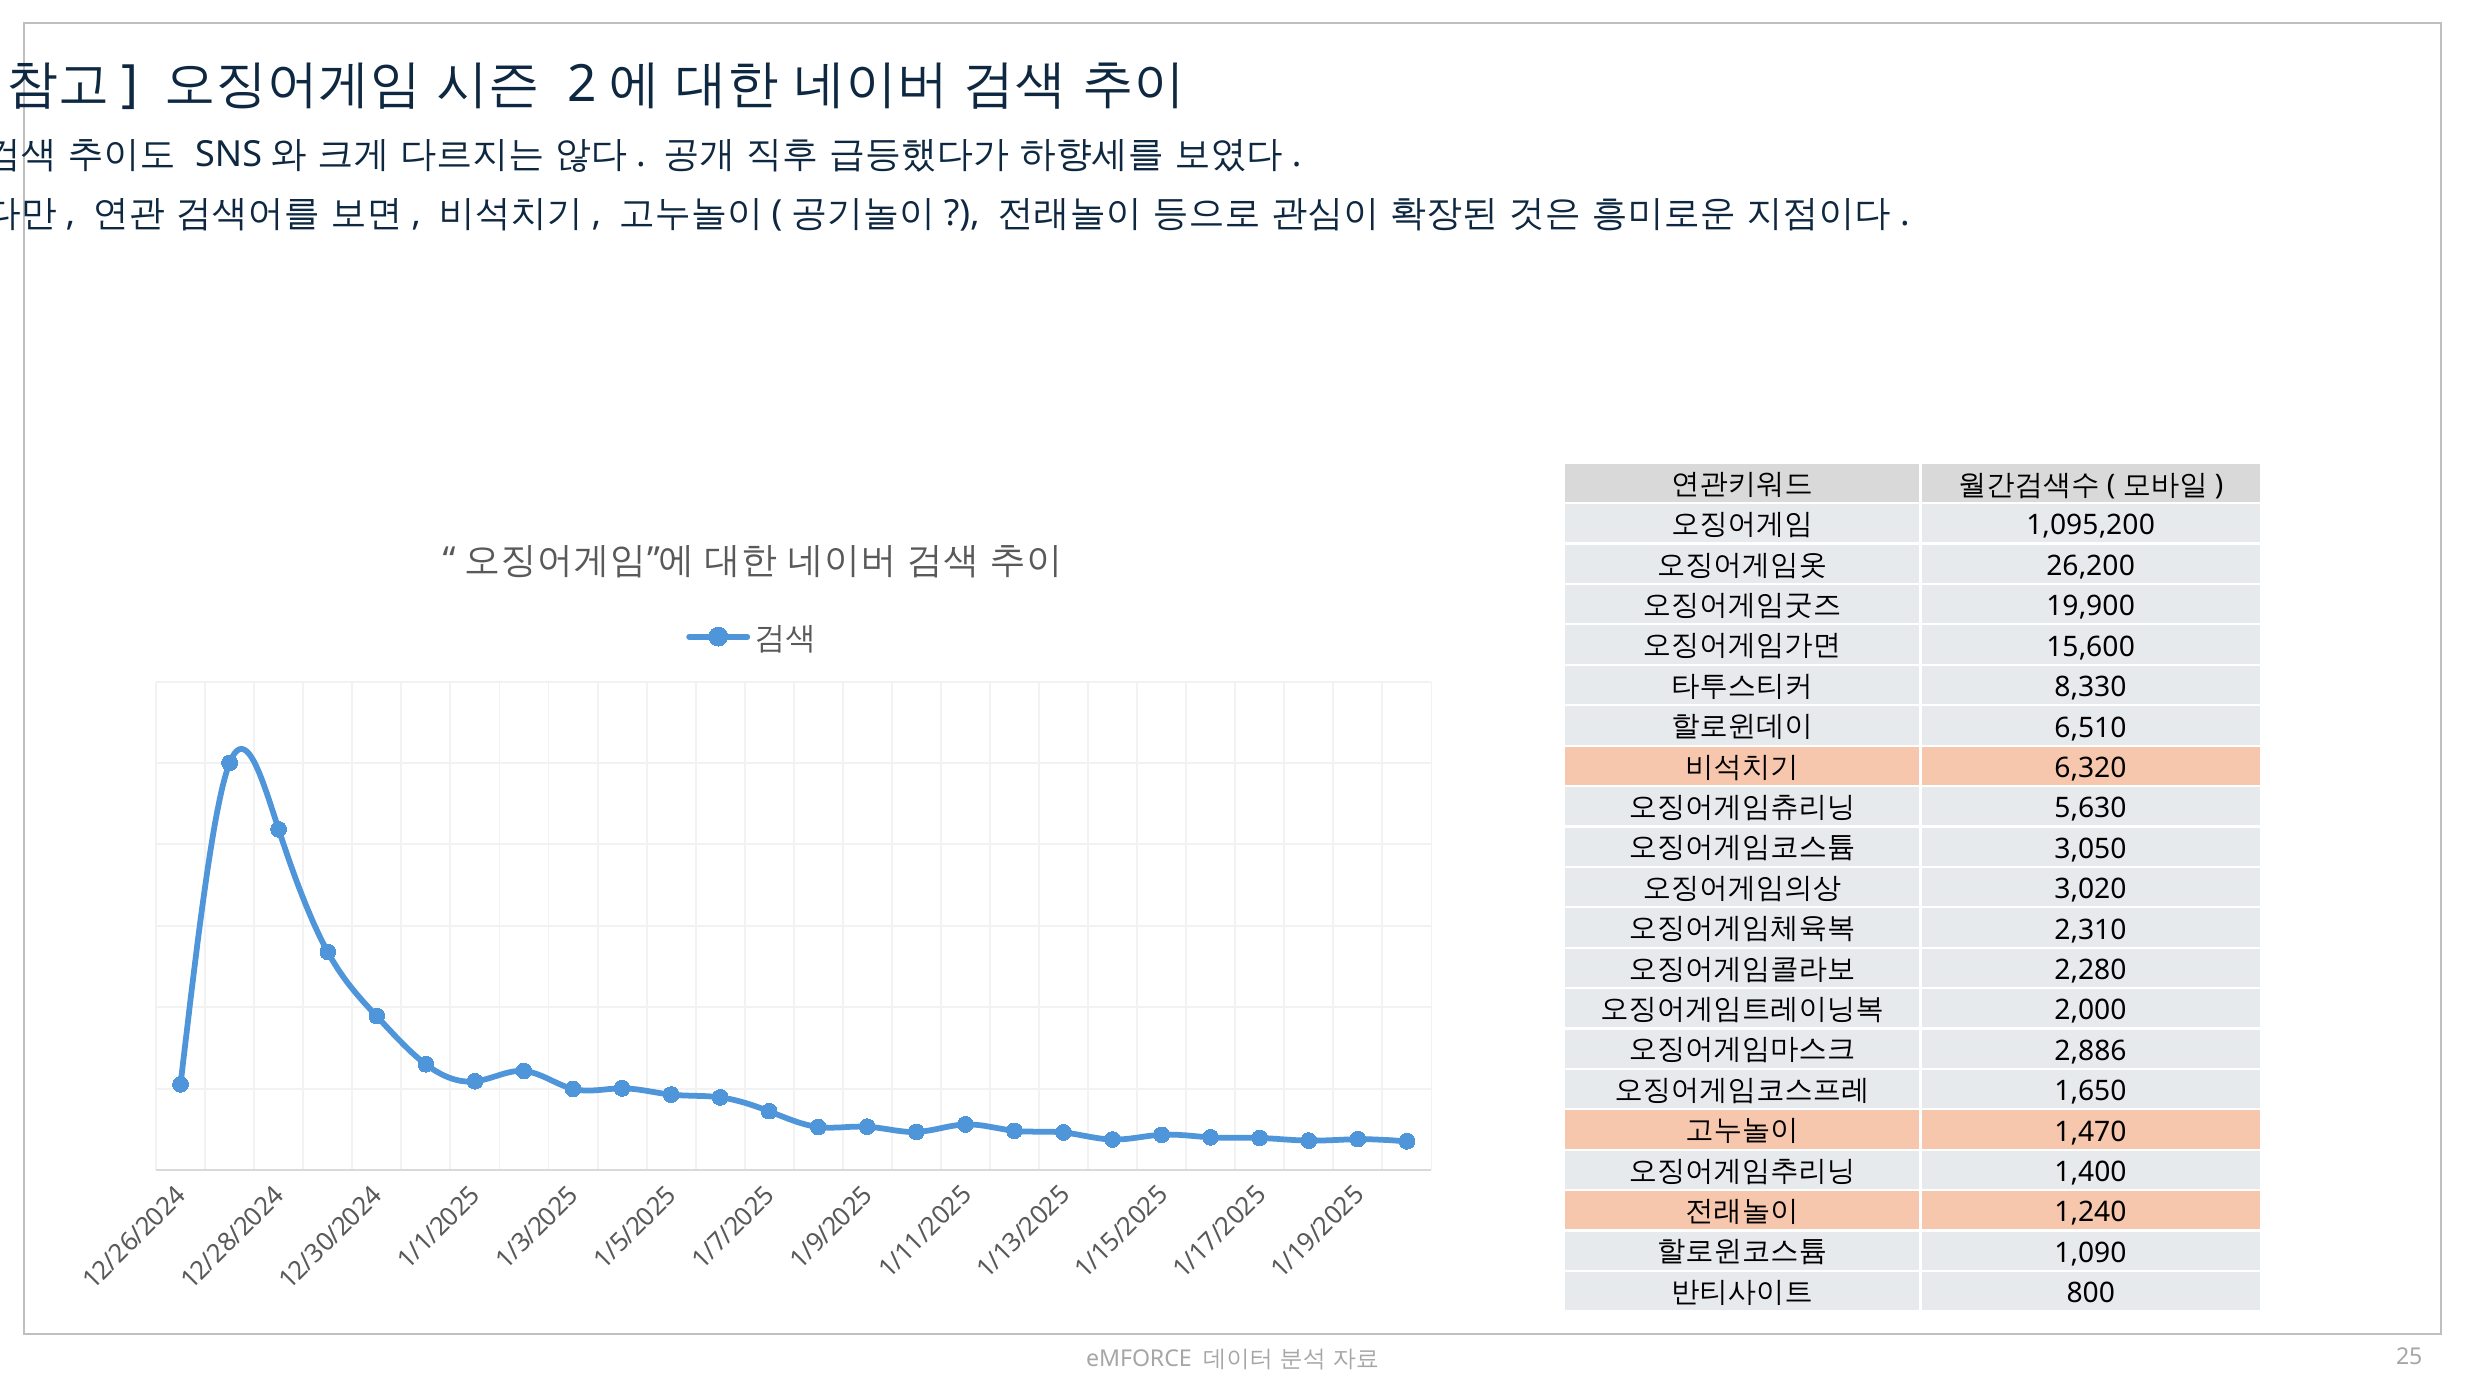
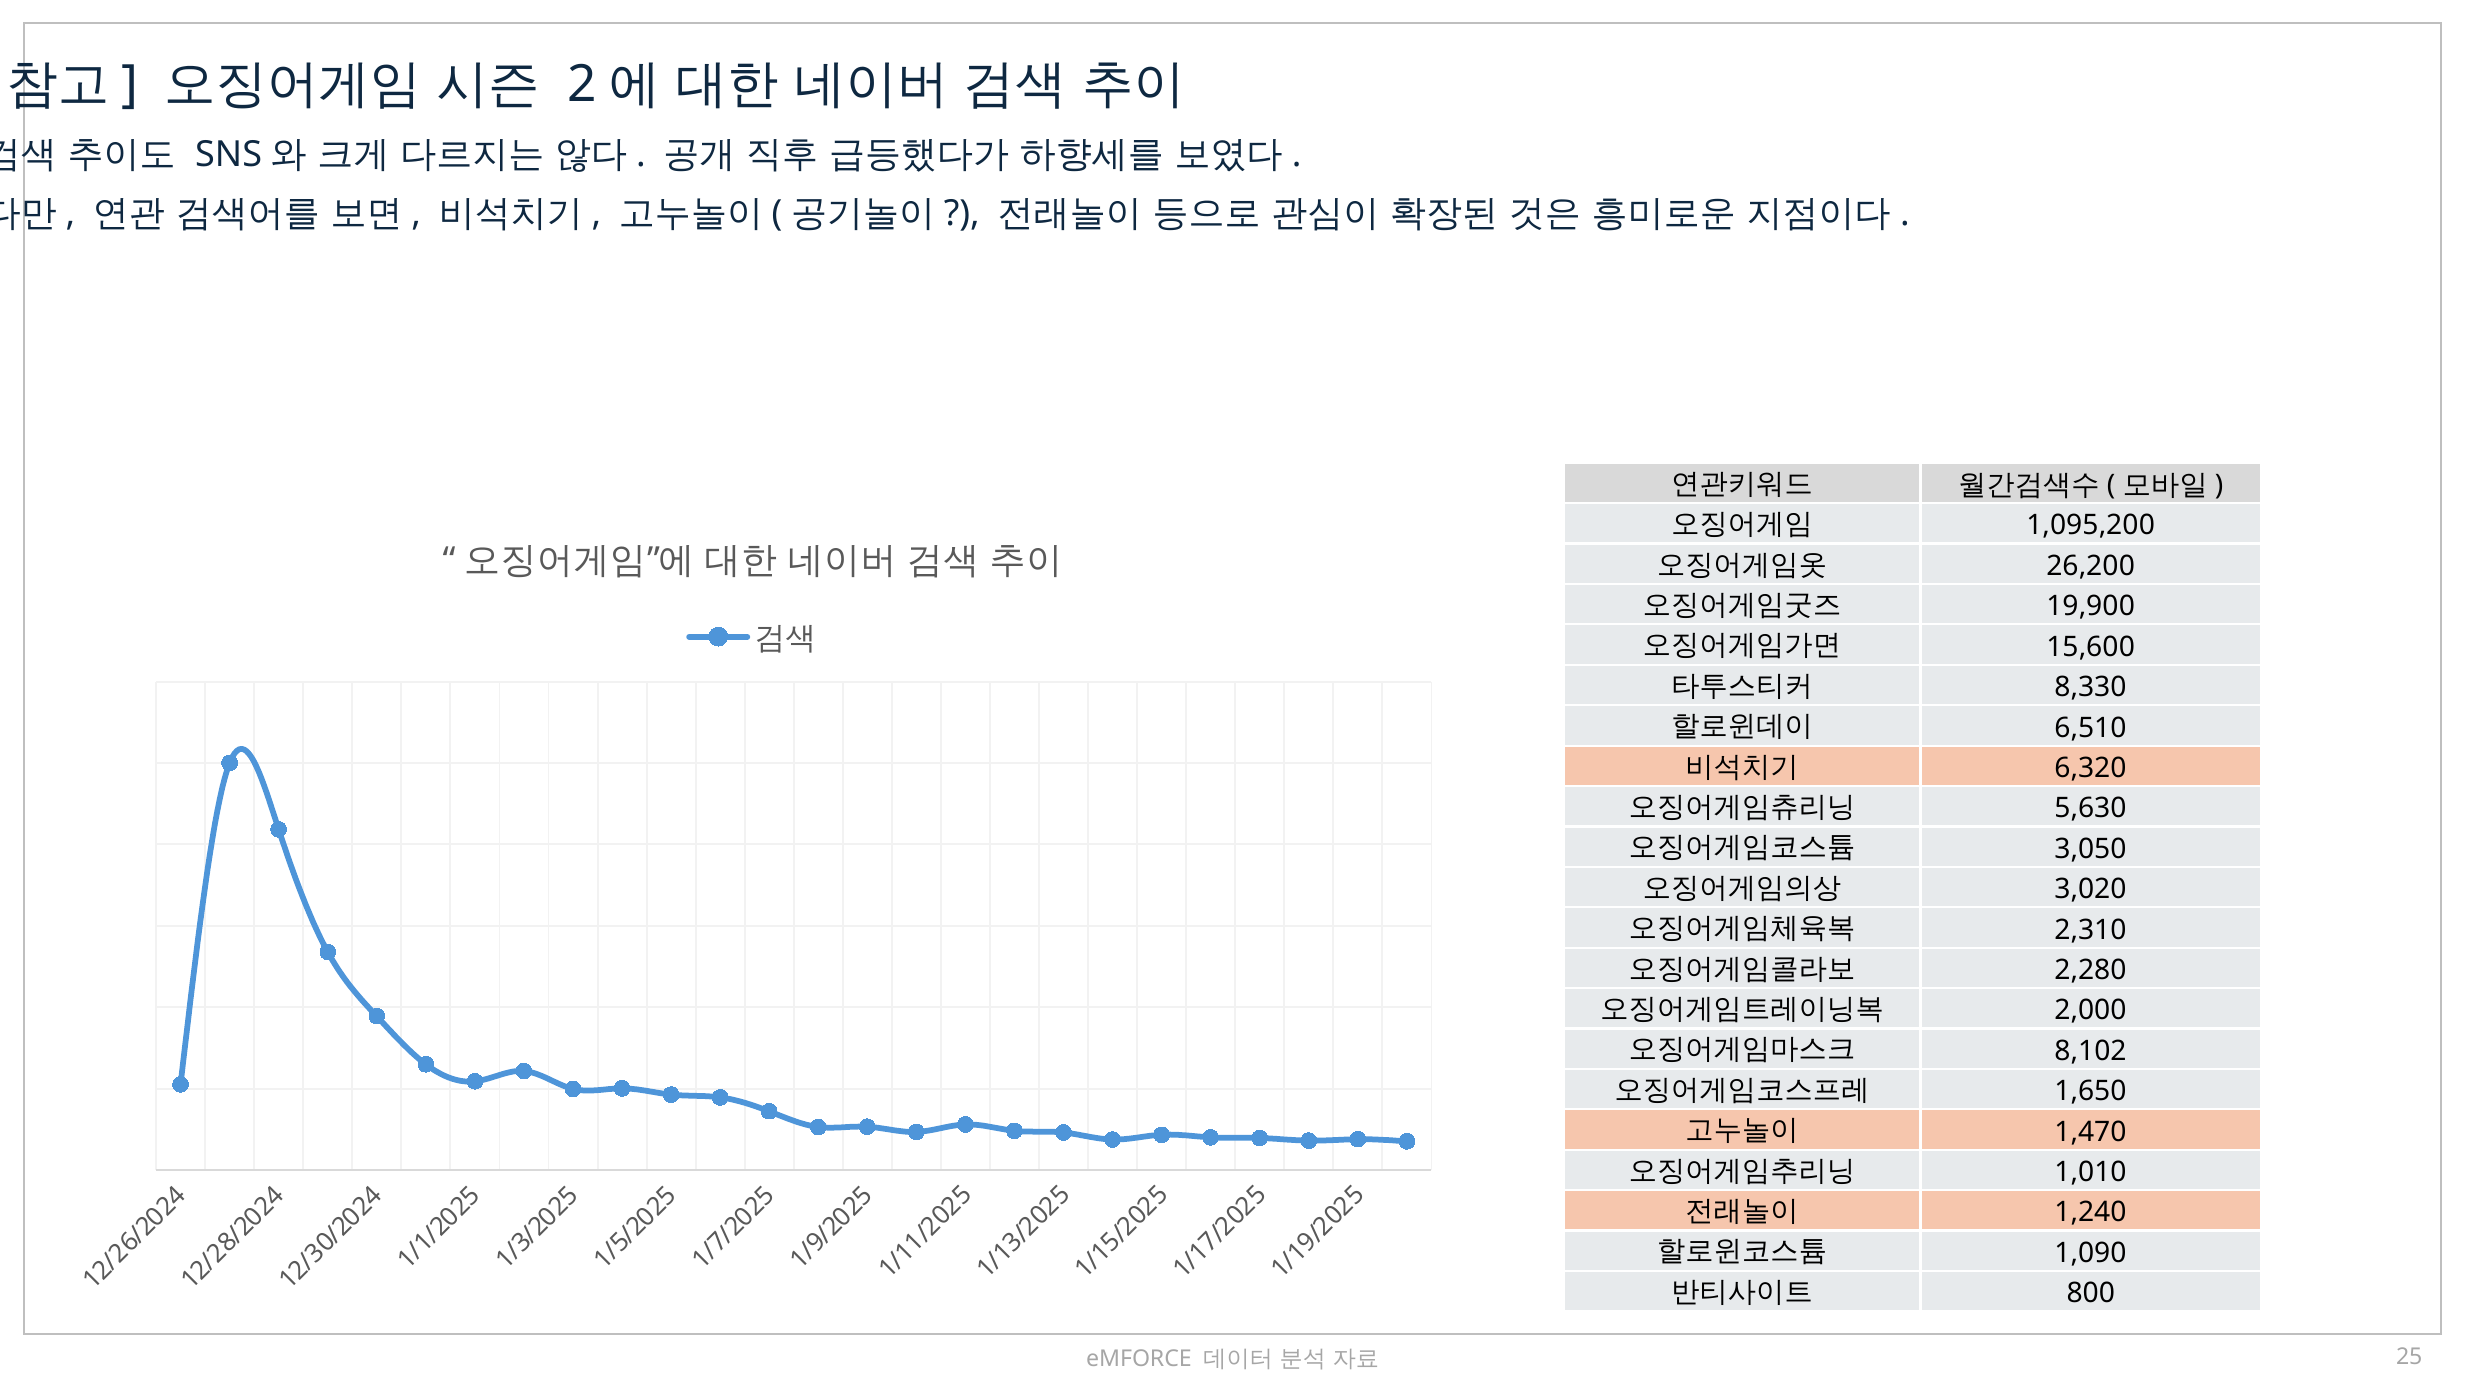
2,886: 2,886 -> 8,102
1,400: 1,400 -> 1,010
